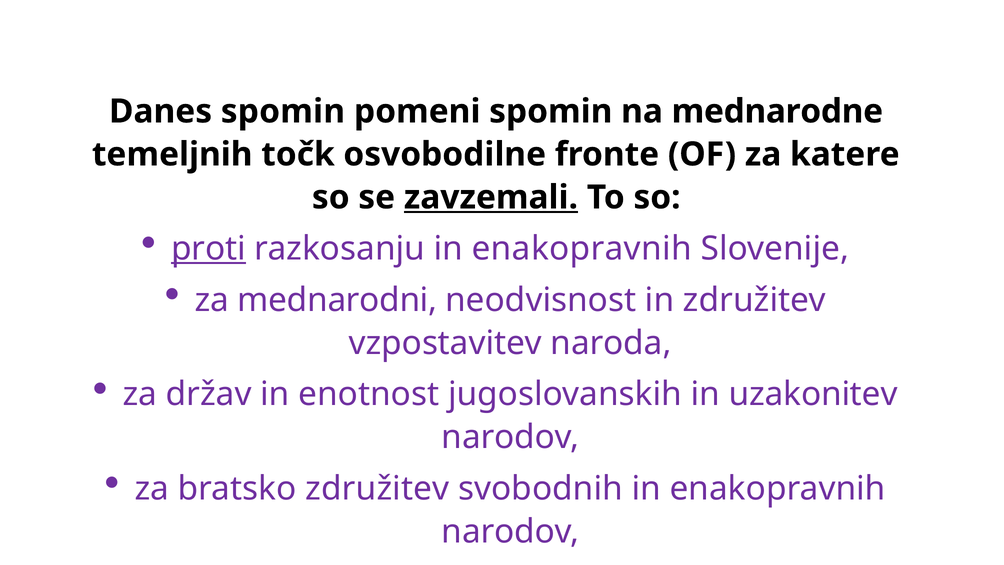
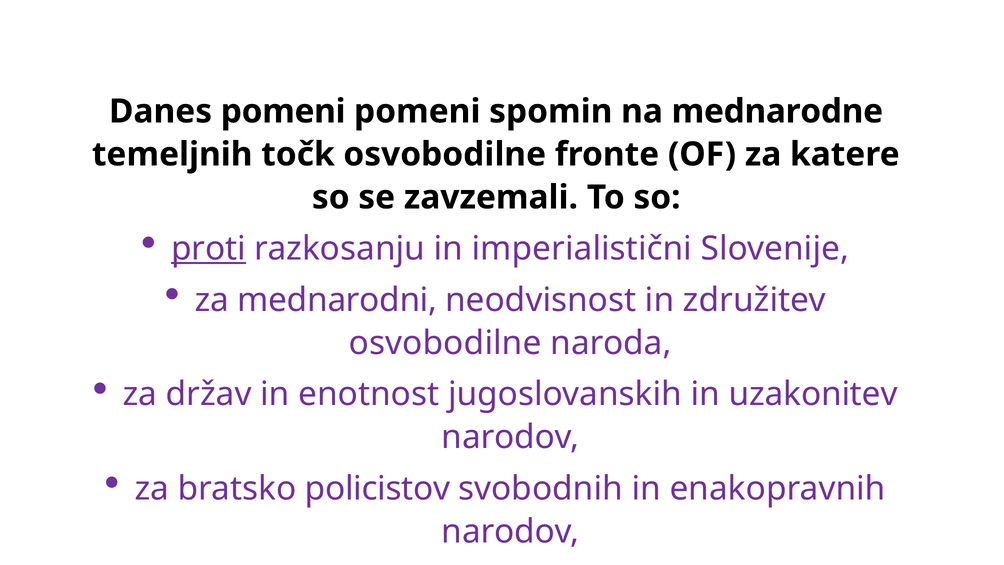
Danes spomin: spomin -> pomeni
zavzemali underline: present -> none
razkosanju in enakopravnih: enakopravnih -> imperialistični
vzpostavitev at (445, 343): vzpostavitev -> osvobodilne
bratsko združitev: združitev -> policistov
